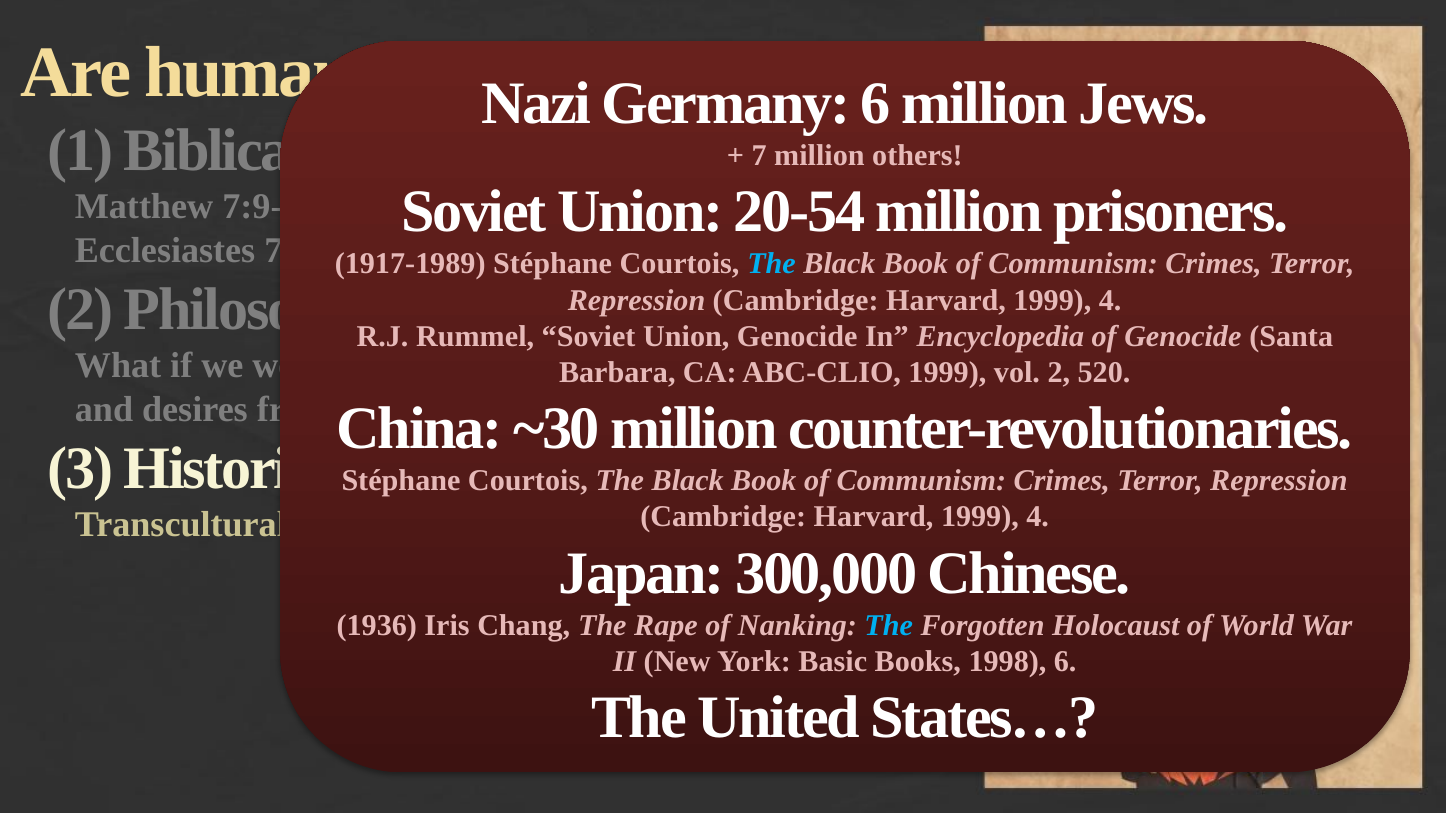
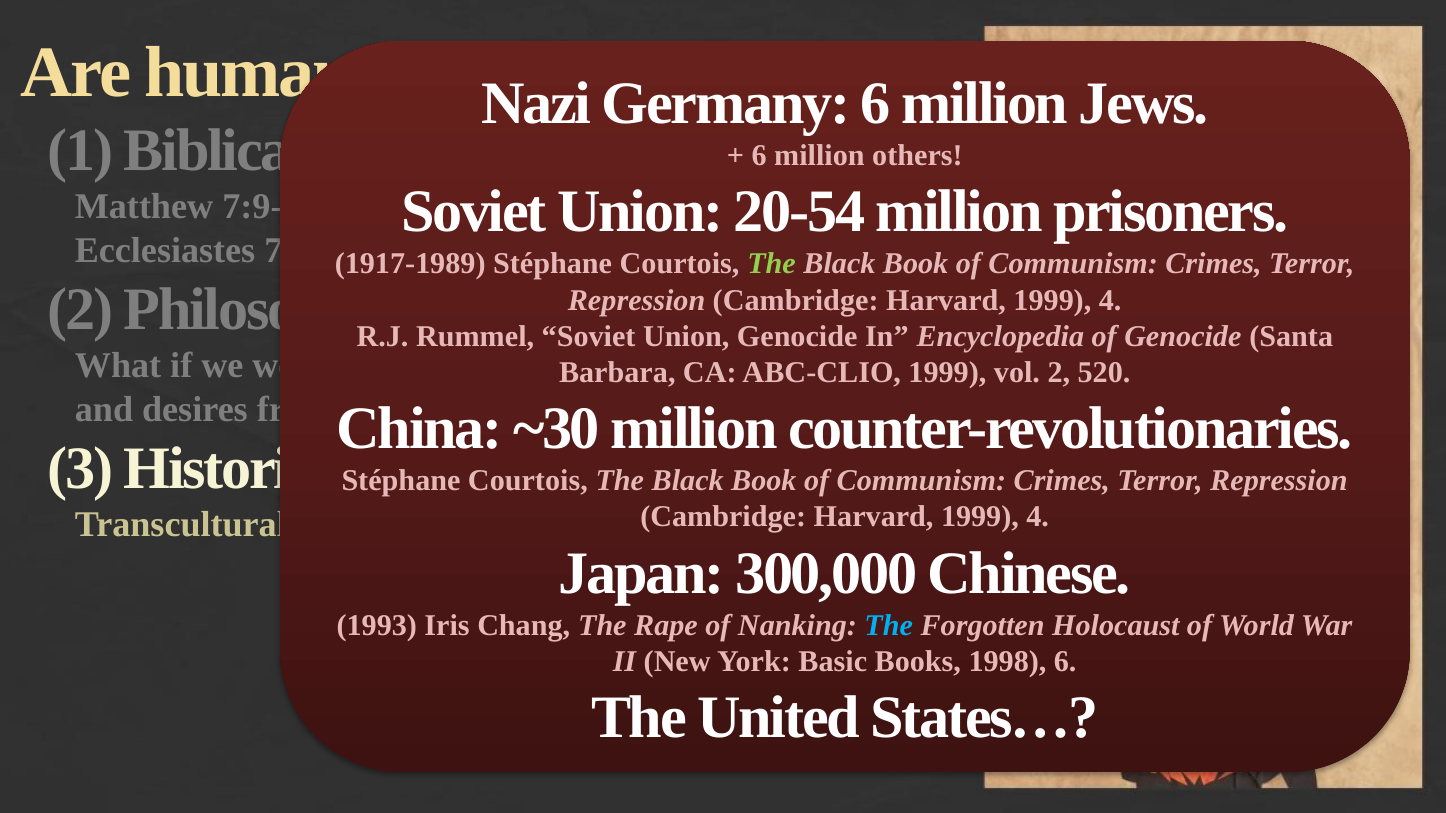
7 at (759, 156): 7 -> 6
The at (772, 264) colour: light blue -> light green
1936: 1936 -> 1993
